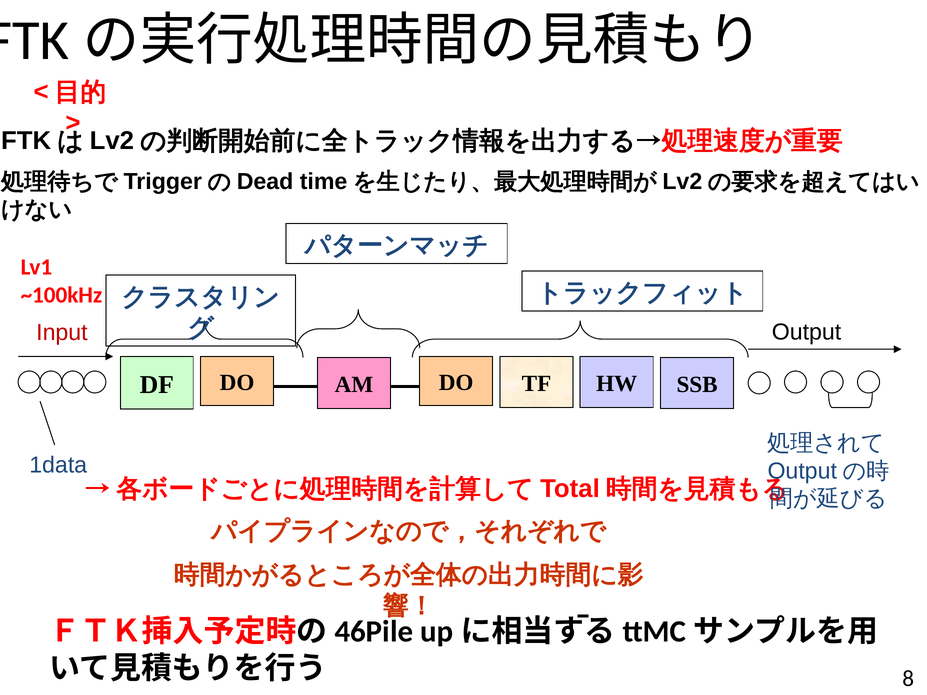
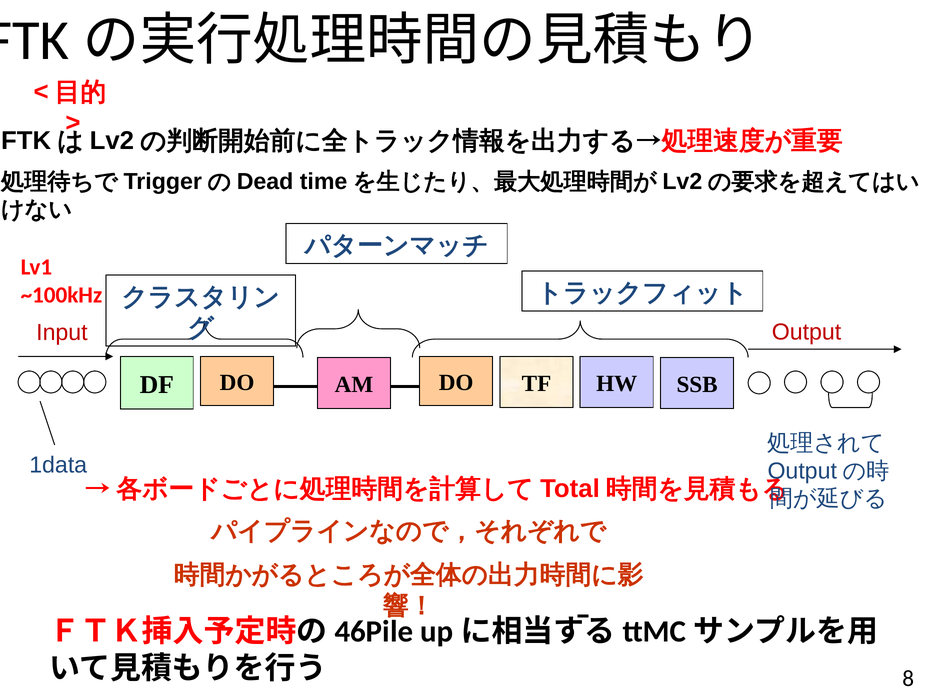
Output colour: black -> red
